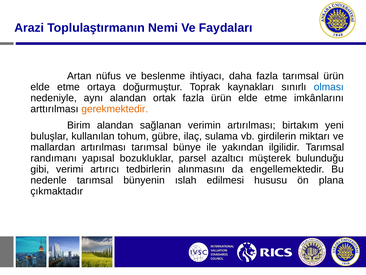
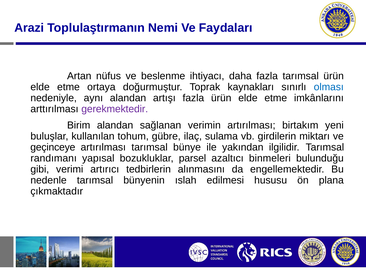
ortak: ortak -> artışı
gerekmektedir colour: orange -> purple
mallardan: mallardan -> geçinceye
müşterek: müşterek -> binmeleri
